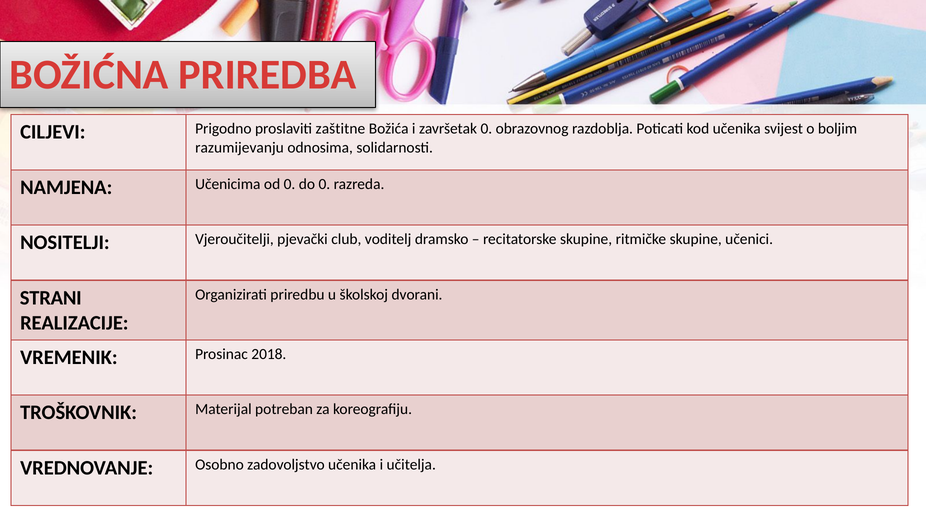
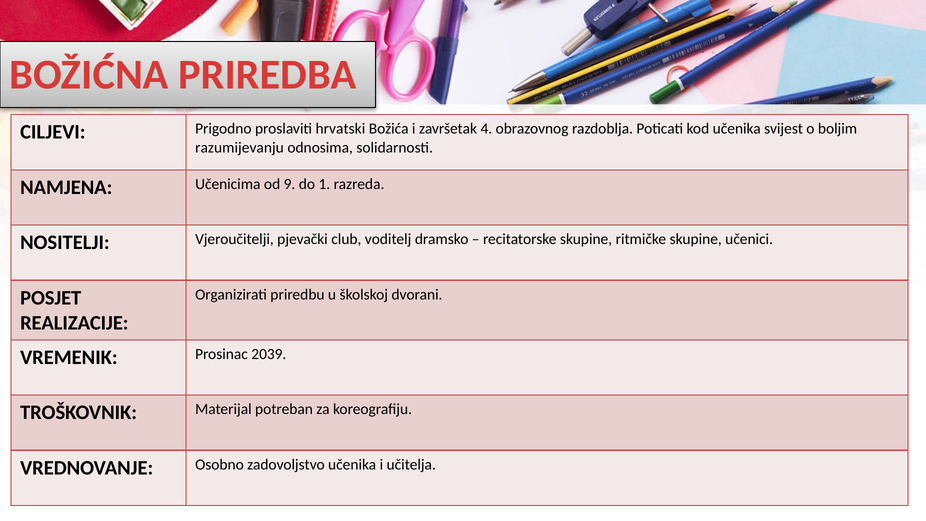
zaštitne: zaštitne -> hrvatski
završetak 0: 0 -> 4
od 0: 0 -> 9
do 0: 0 -> 1
STRANI: STRANI -> POSJET
2018: 2018 -> 2039
